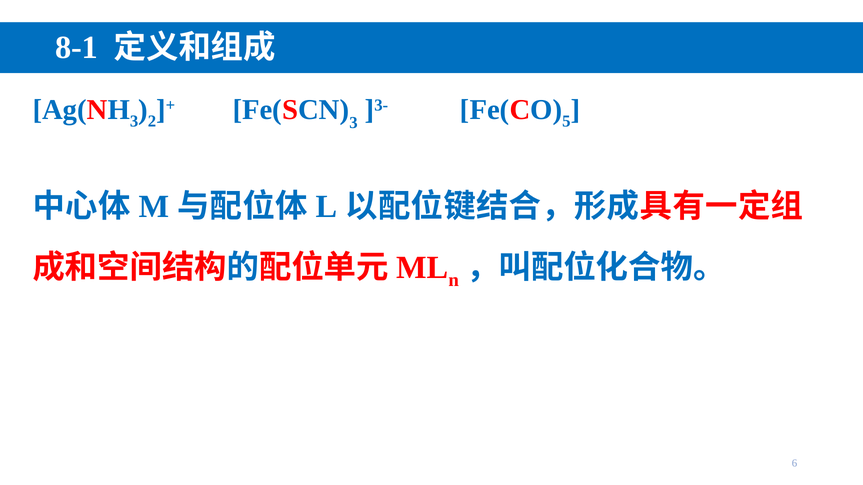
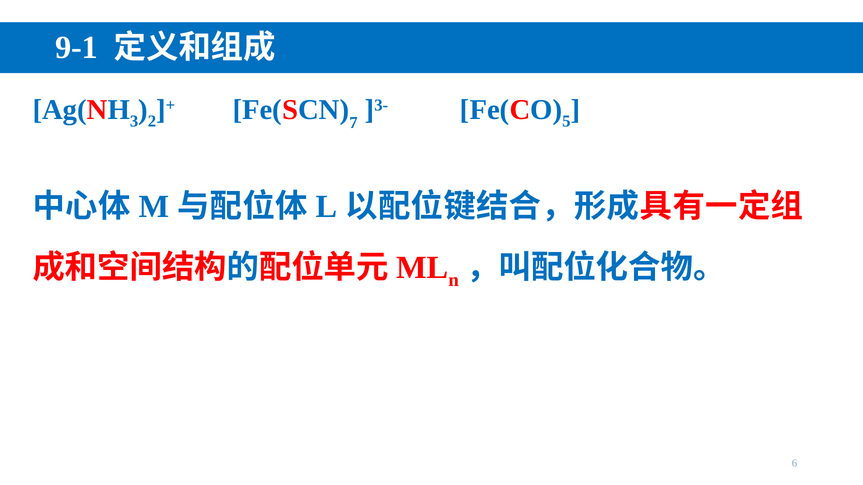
8-1: 8-1 -> 9-1
3 at (353, 123): 3 -> 7
